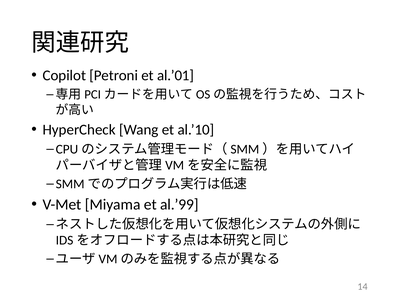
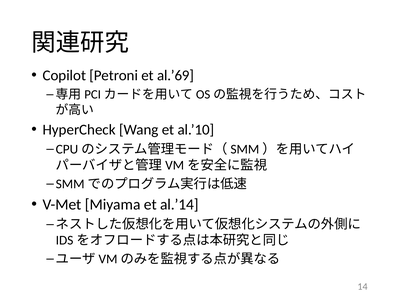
al.’01: al.’01 -> al.’69
al.’99: al.’99 -> al.’14
